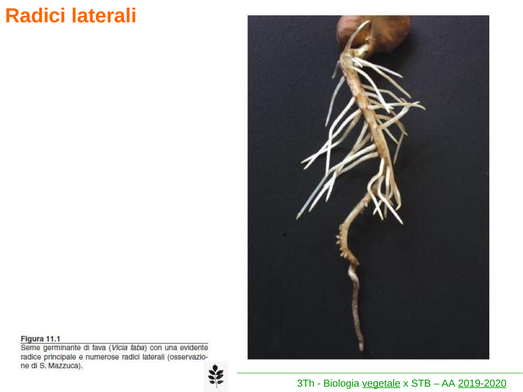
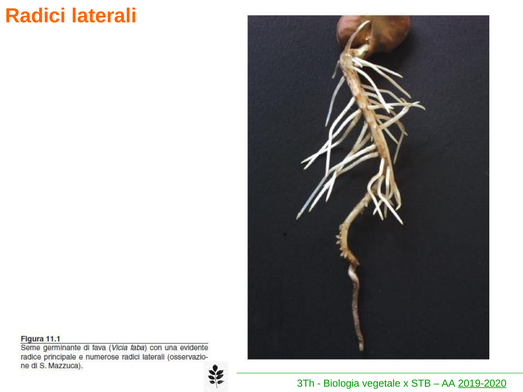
vegetale underline: present -> none
